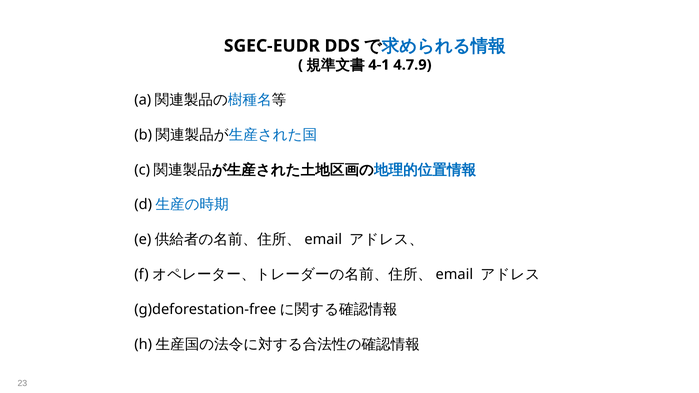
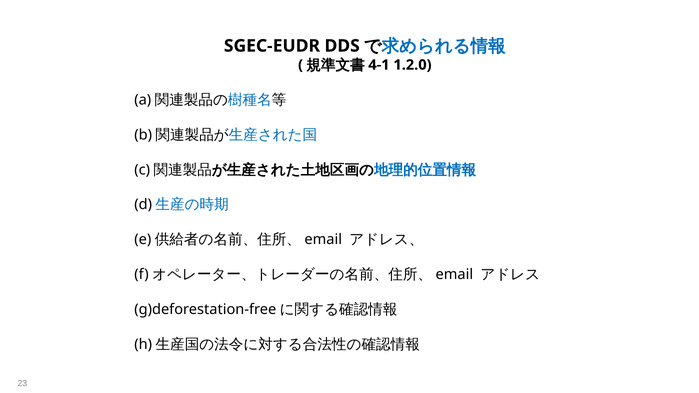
4.7.9: 4.7.9 -> 1.2.0
